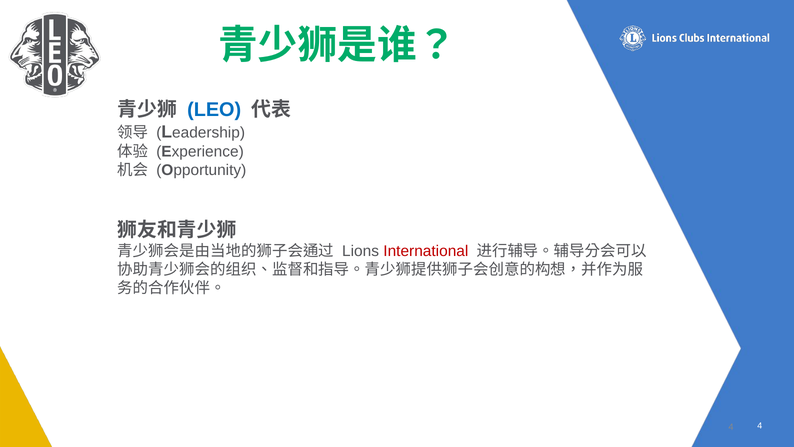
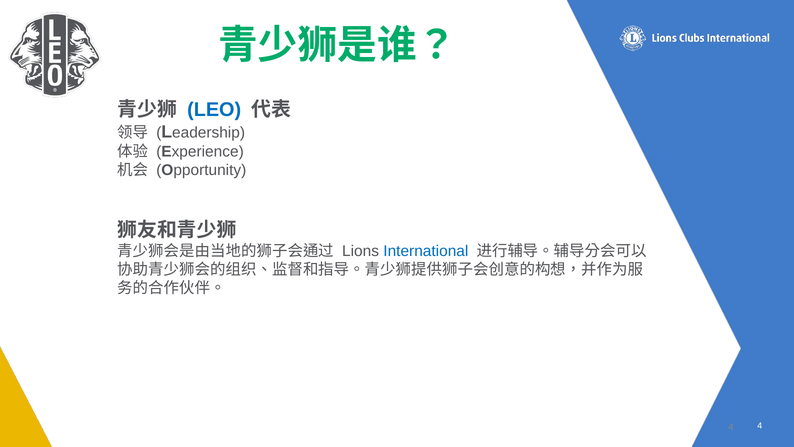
International colour: red -> blue
